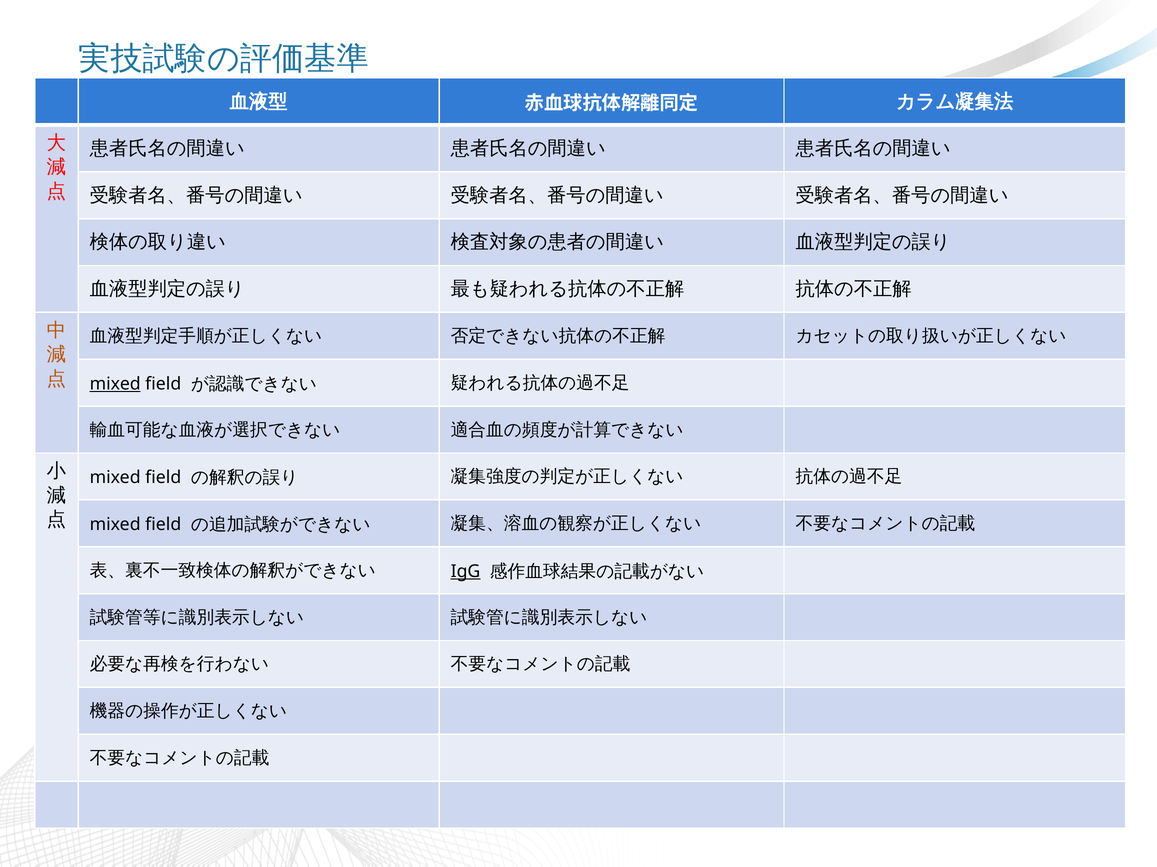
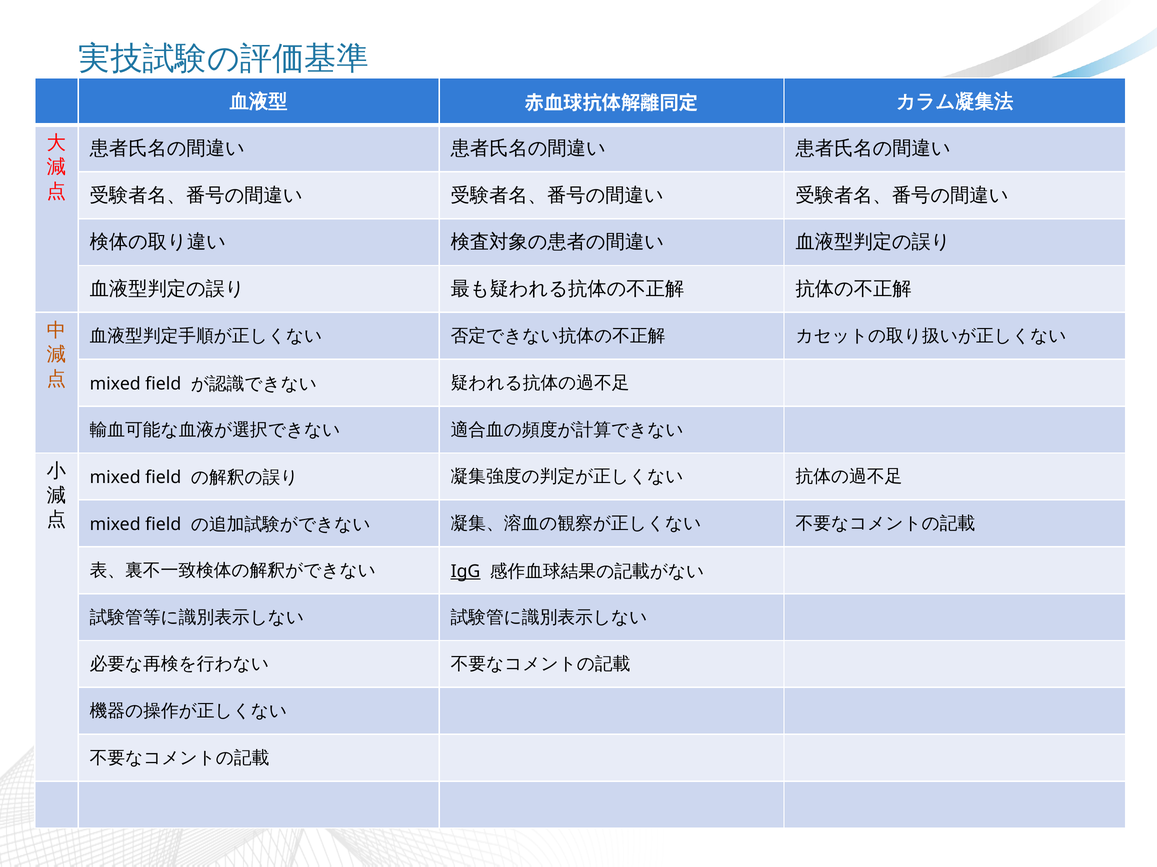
mixed at (115, 384) underline: present -> none
